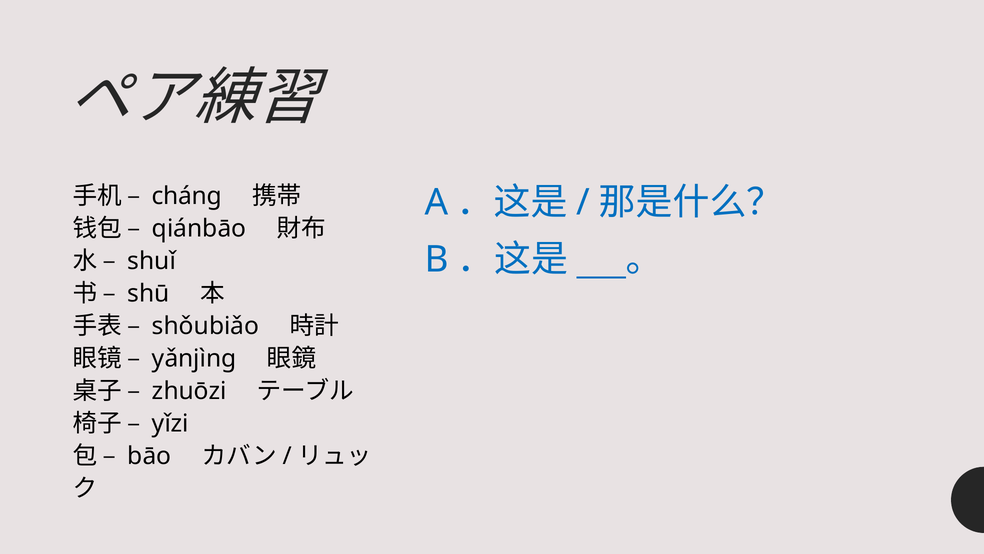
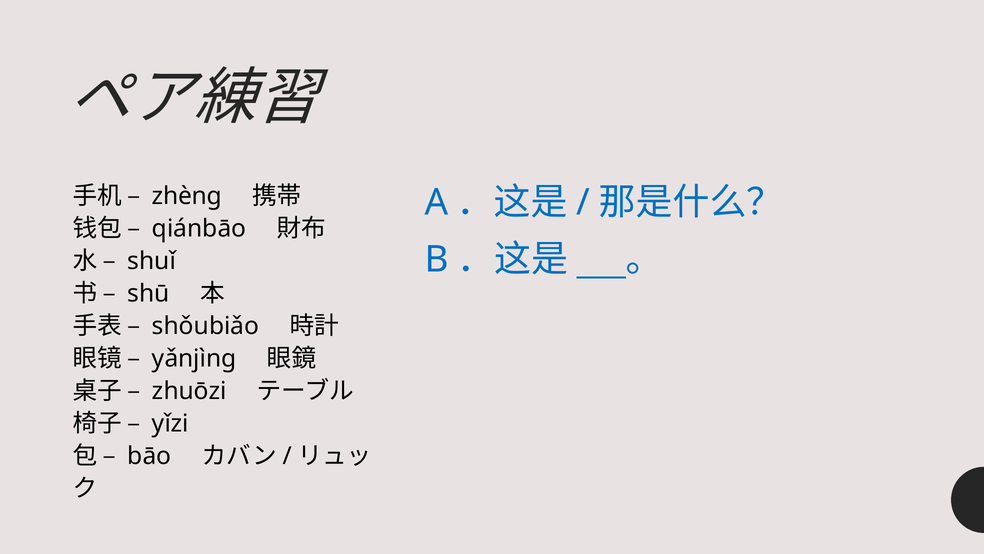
cháng: cháng -> zhèng
